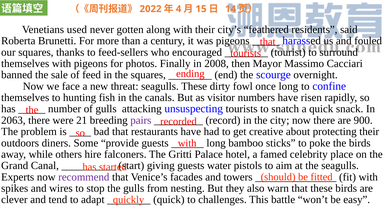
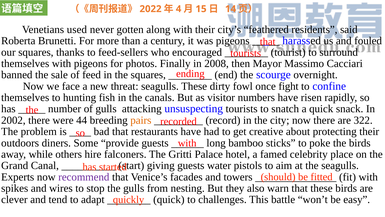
once long: long -> fight
2063: 2063 -> 2002
21: 21 -> 44
pairs colour: purple -> orange
900: 900 -> 322
